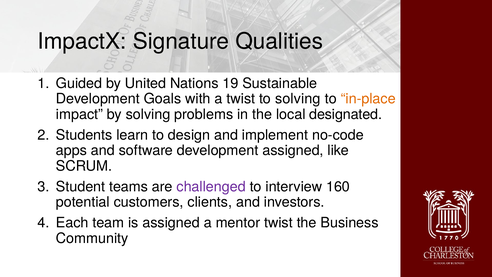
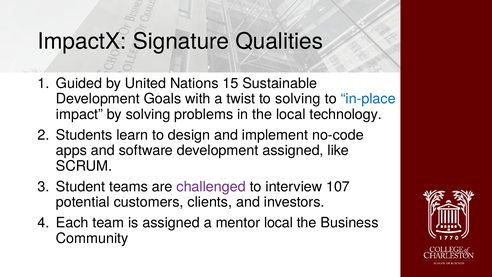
19: 19 -> 15
in-place colour: orange -> blue
designated: designated -> technology
160: 160 -> 107
mentor twist: twist -> local
